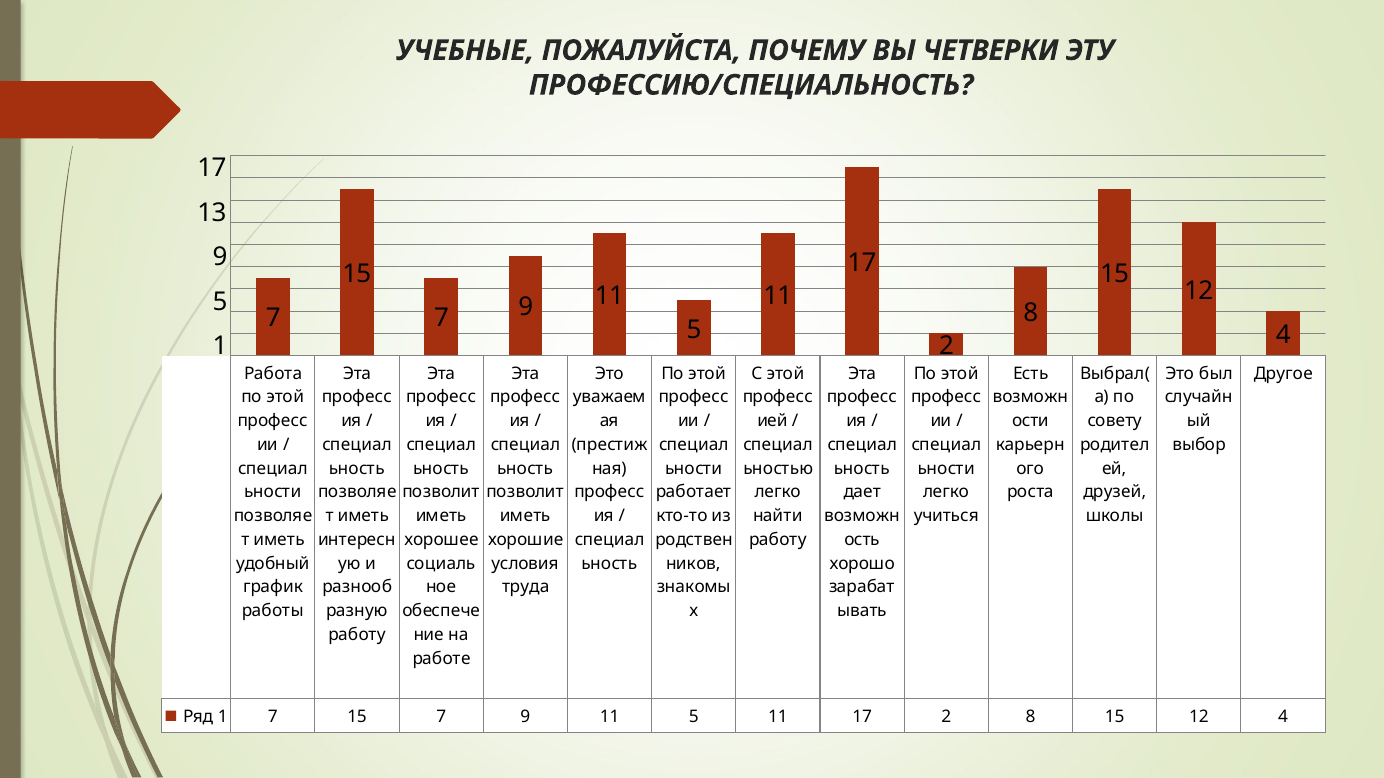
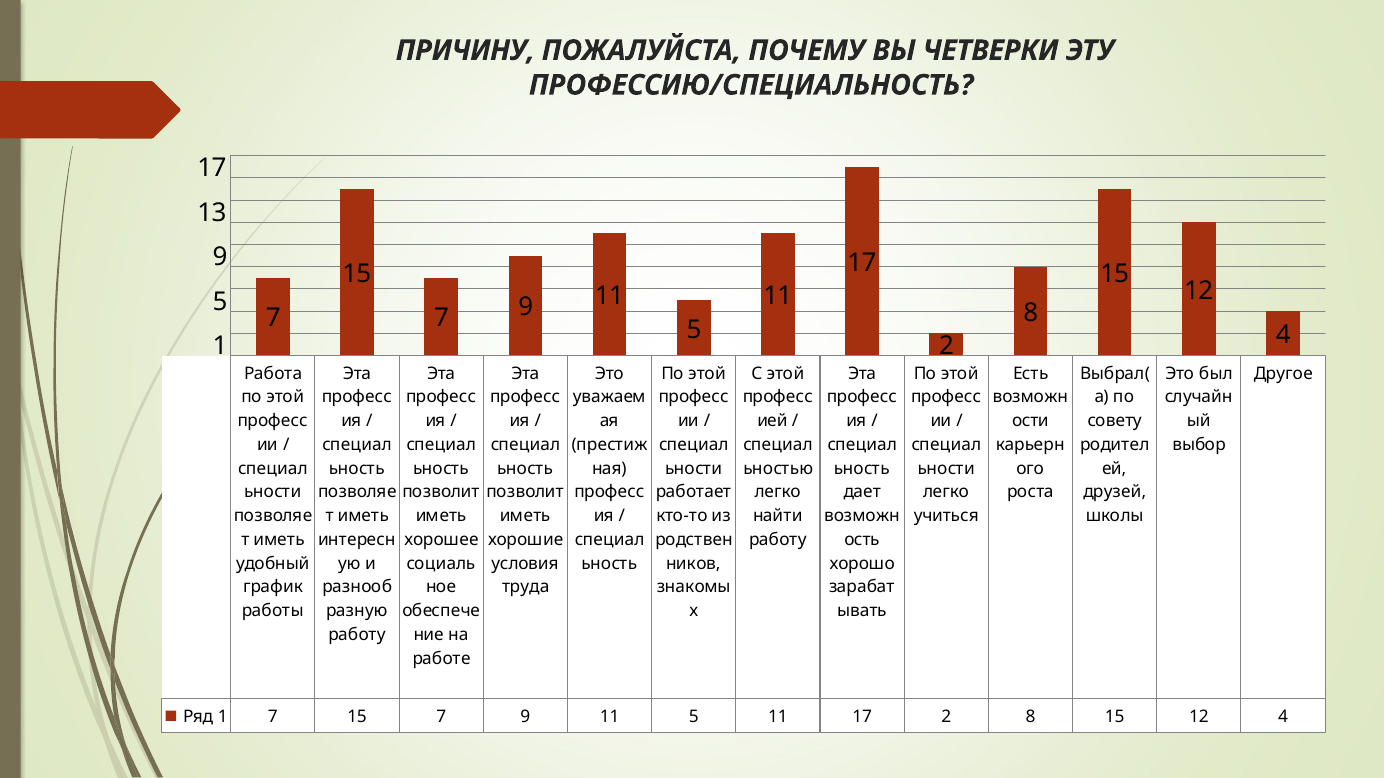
УЧЕБНЫЕ: УЧЕБНЫЕ -> ПРИЧИНУ
